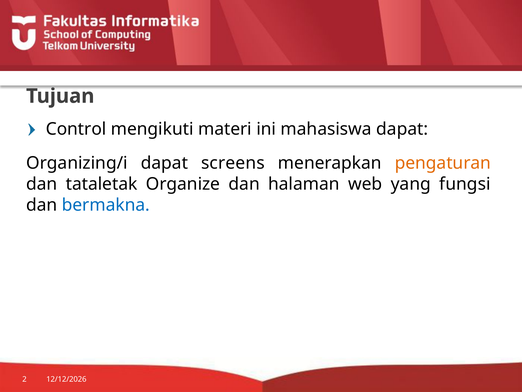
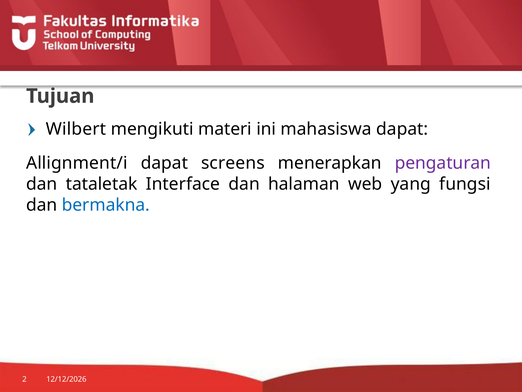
Control: Control -> Wilbert
Organizing/i: Organizing/i -> Allignment/i
pengaturan colour: orange -> purple
Organize: Organize -> Interface
